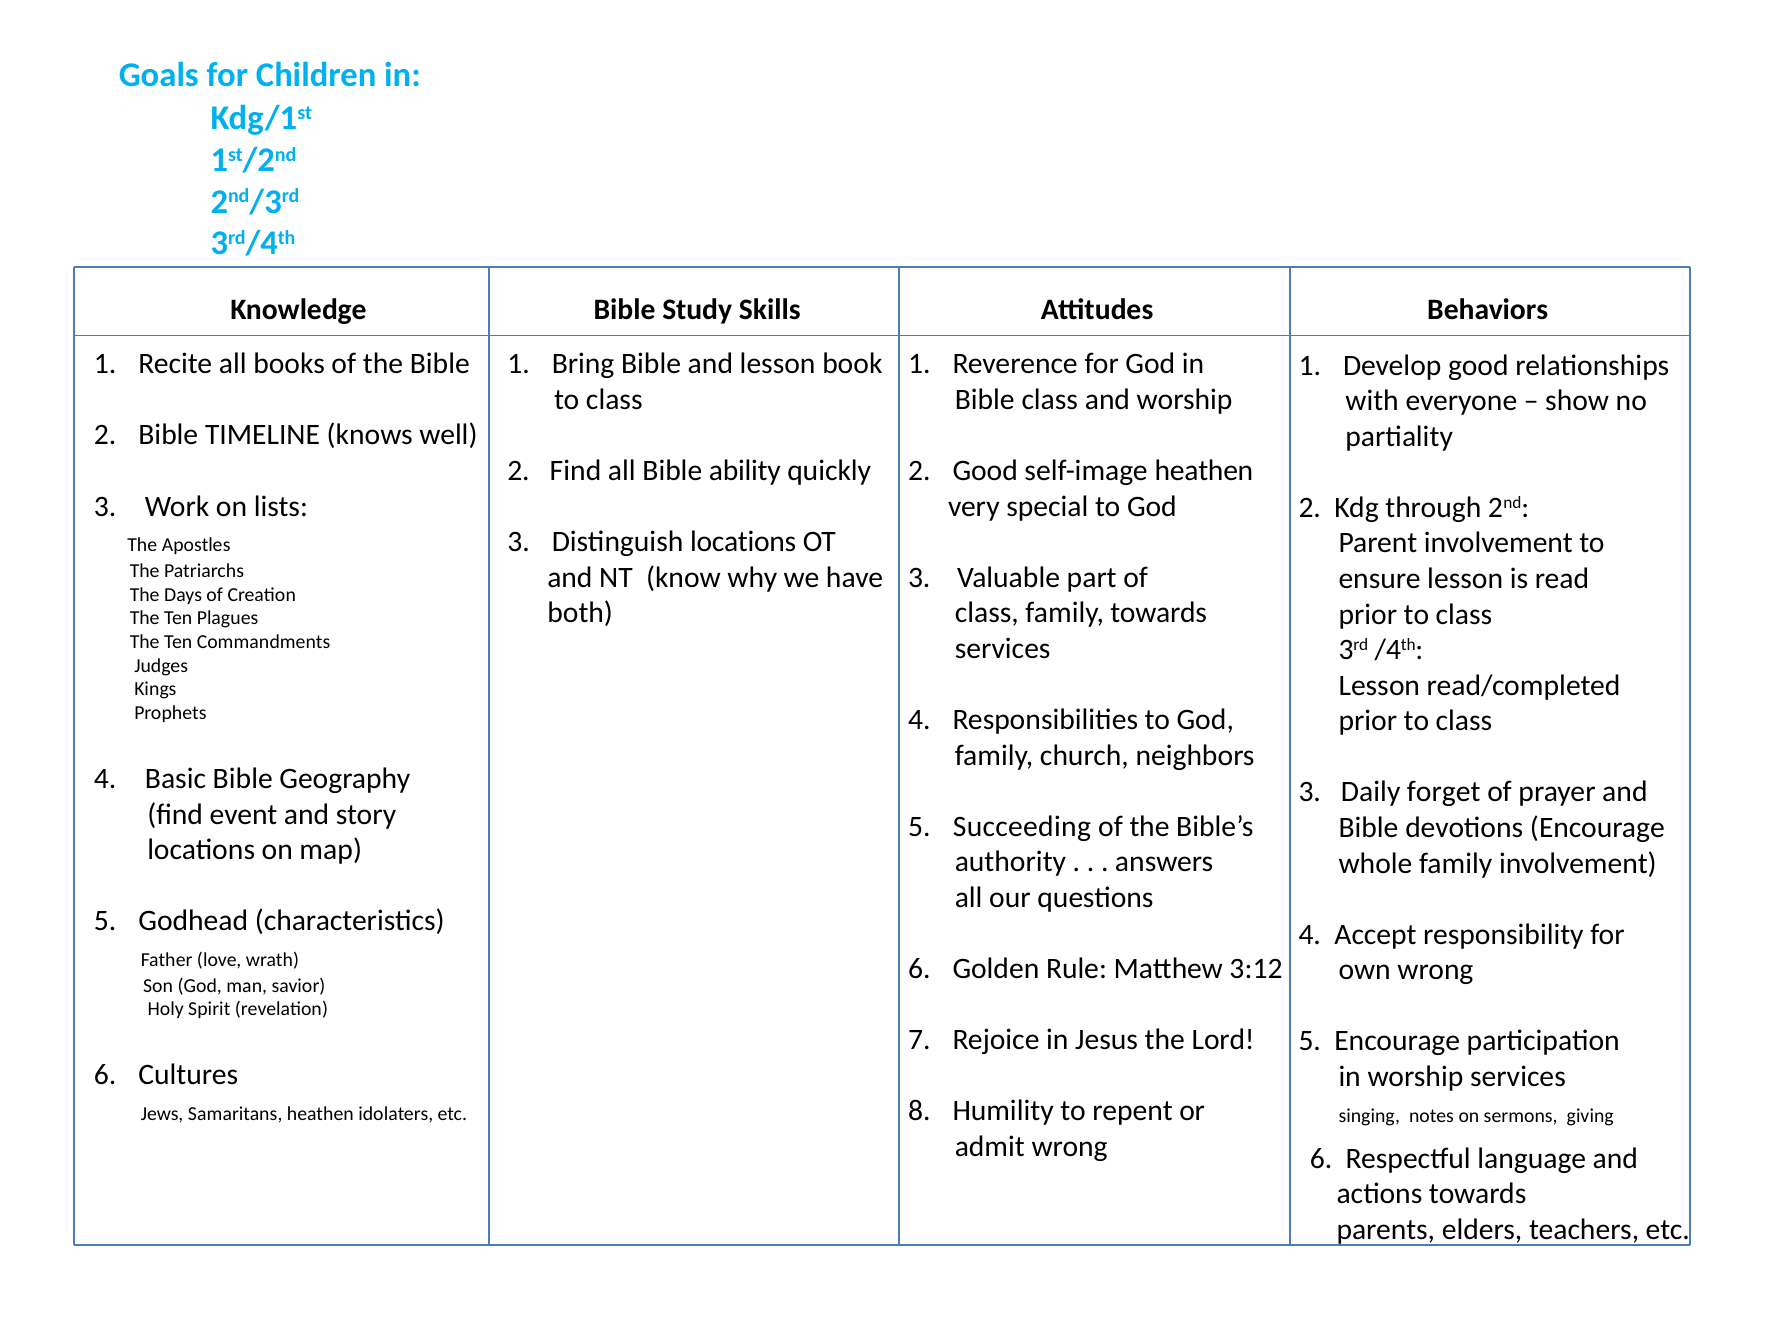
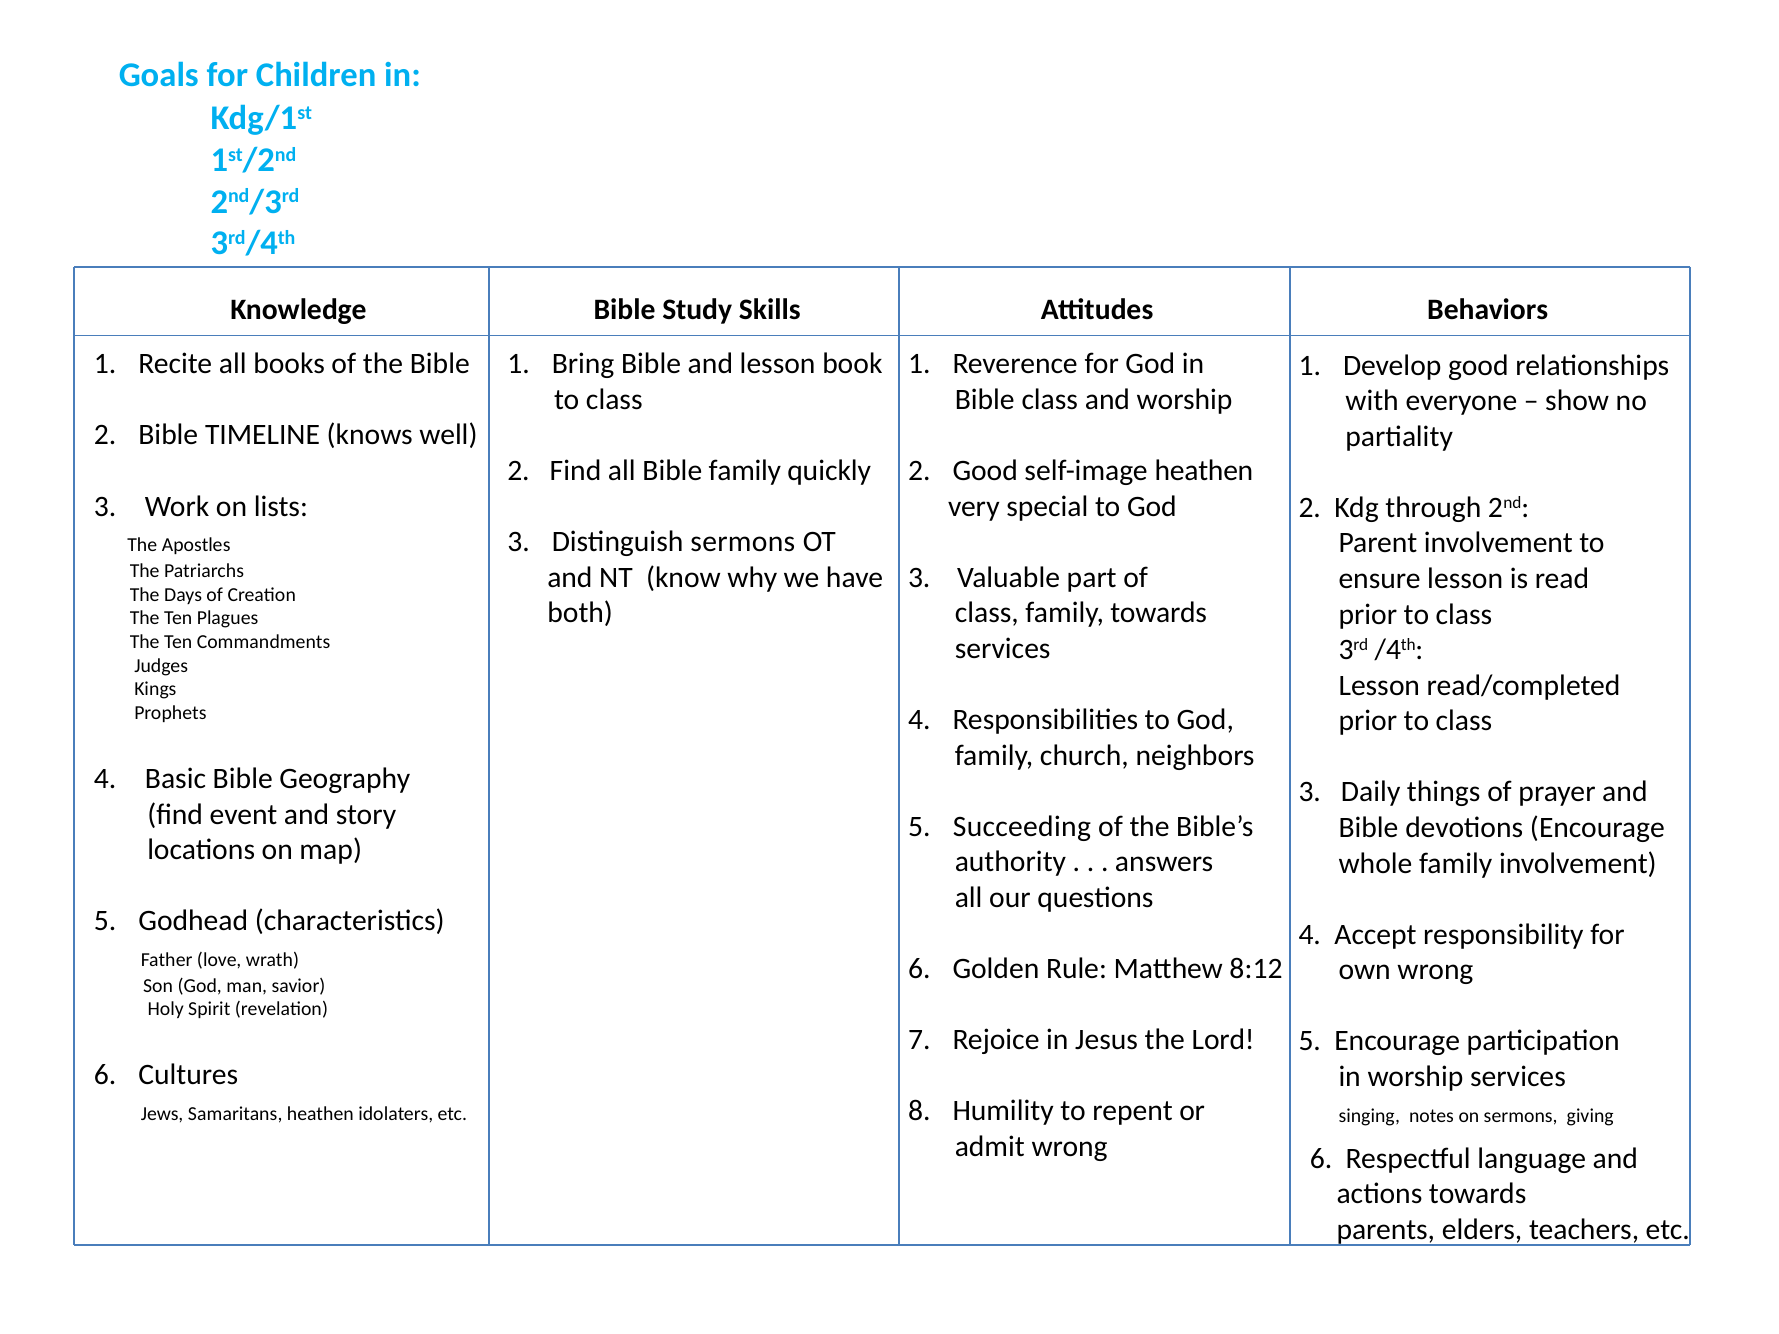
Bible ability: ability -> family
Distinguish locations: locations -> sermons
forget: forget -> things
3:12: 3:12 -> 8:12
